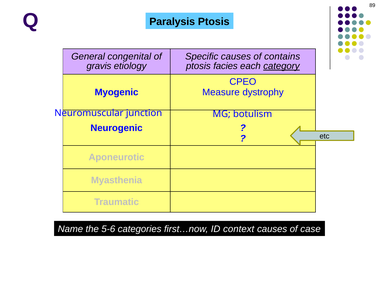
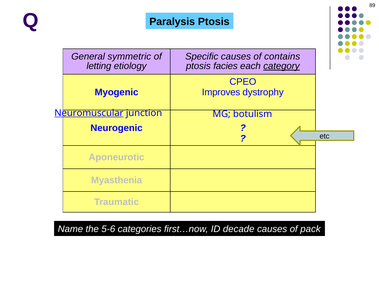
congenital: congenital -> symmetric
gravis: gravis -> letting
Measure: Measure -> Improves
Neuromuscular underline: none -> present
context: context -> decade
case: case -> pack
